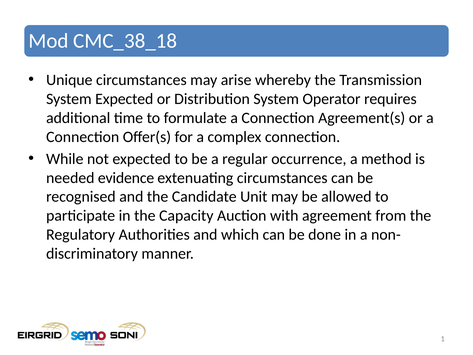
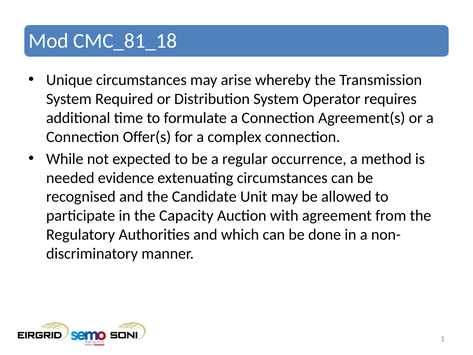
CMC_38_18: CMC_38_18 -> CMC_81_18
System Expected: Expected -> Required
